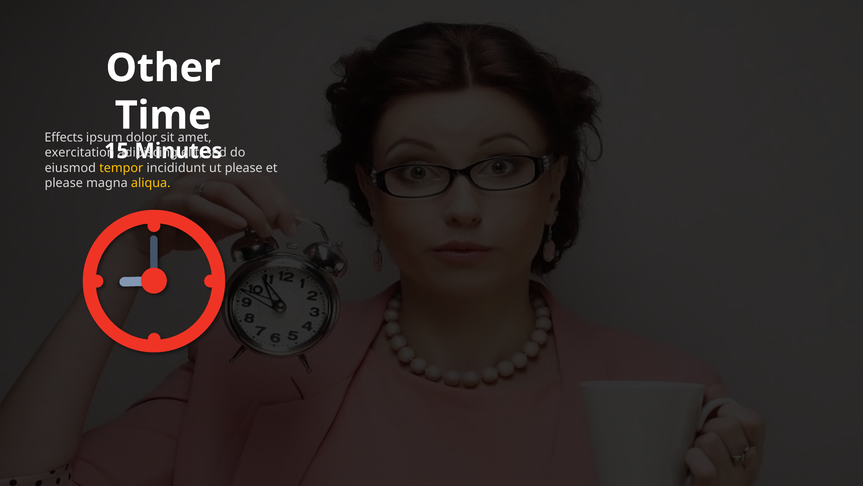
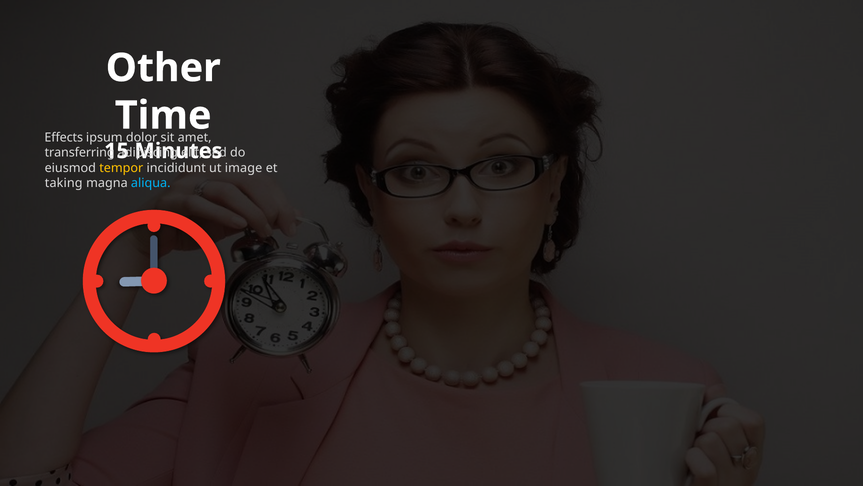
exercitation: exercitation -> transferring
please at (244, 168): please -> image
please at (64, 183): please -> taking
aliqua colour: yellow -> light blue
